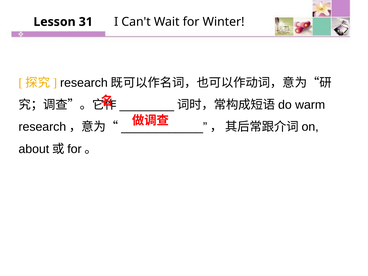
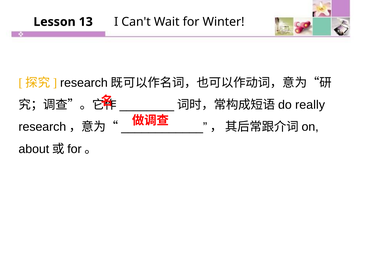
31: 31 -> 13
warm: warm -> really
